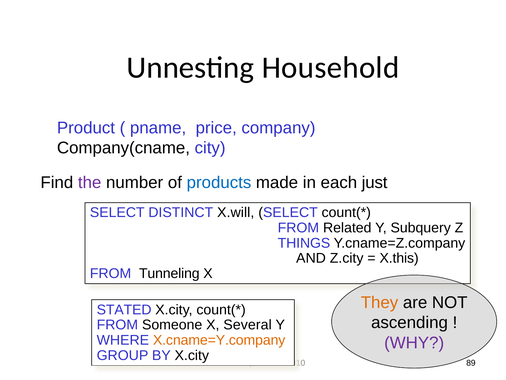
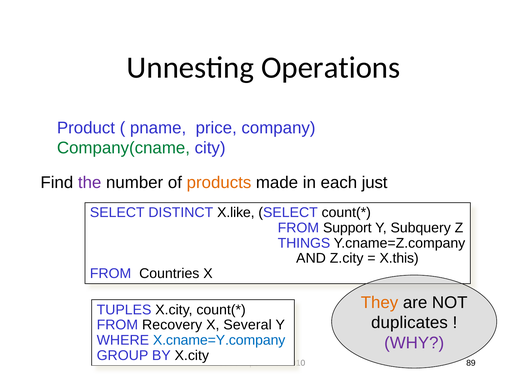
Household: Household -> Operations
Company(cname colour: black -> green
products colour: blue -> orange
X.will: X.will -> X.like
Related: Related -> Support
Tunneling: Tunneling -> Countries
STATED: STATED -> TUPLES
ascending: ascending -> duplicates
Someone: Someone -> Recovery
X.cname=Y.company colour: orange -> blue
